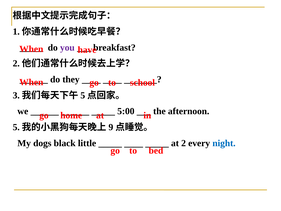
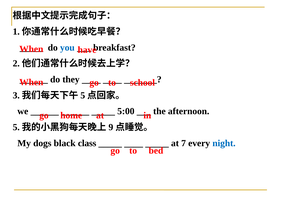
you colour: purple -> blue
little: little -> class
2: 2 -> 7
